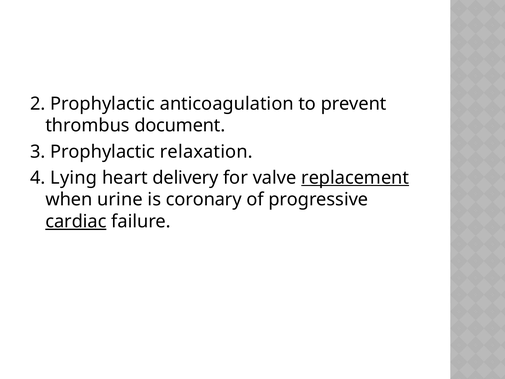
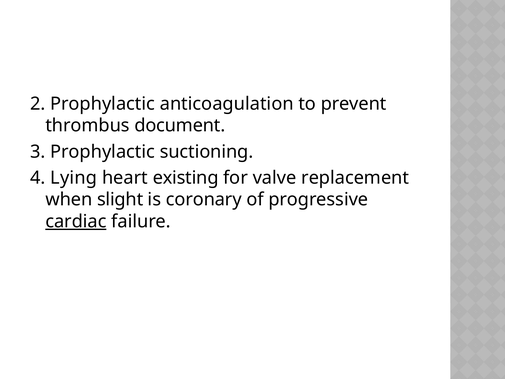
relaxation: relaxation -> suctioning
delivery: delivery -> existing
replacement underline: present -> none
urine: urine -> slight
